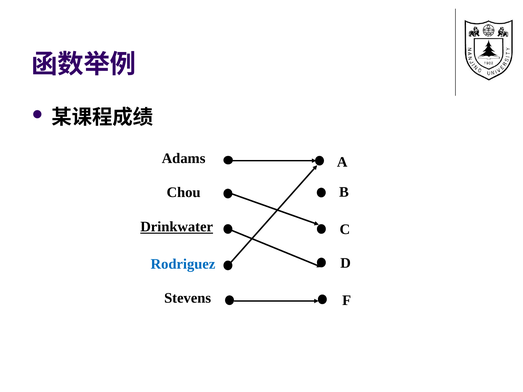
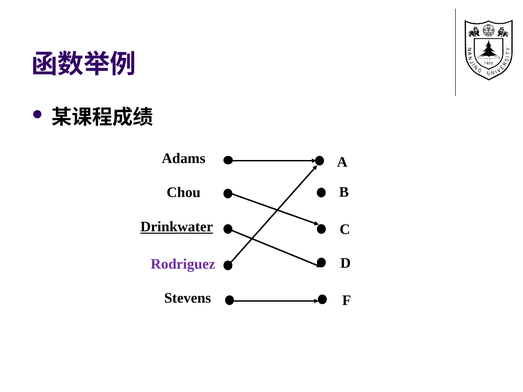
Rodriguez colour: blue -> purple
